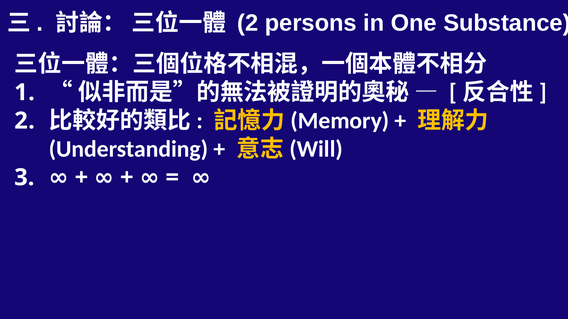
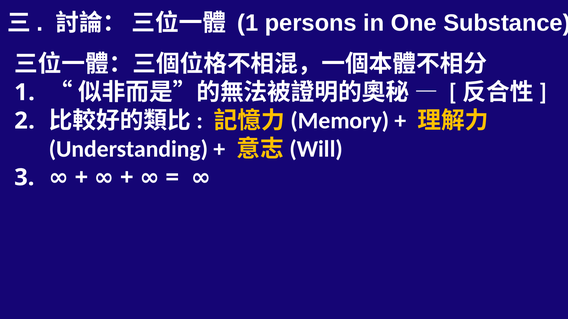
2 at (248, 23): 2 -> 1
